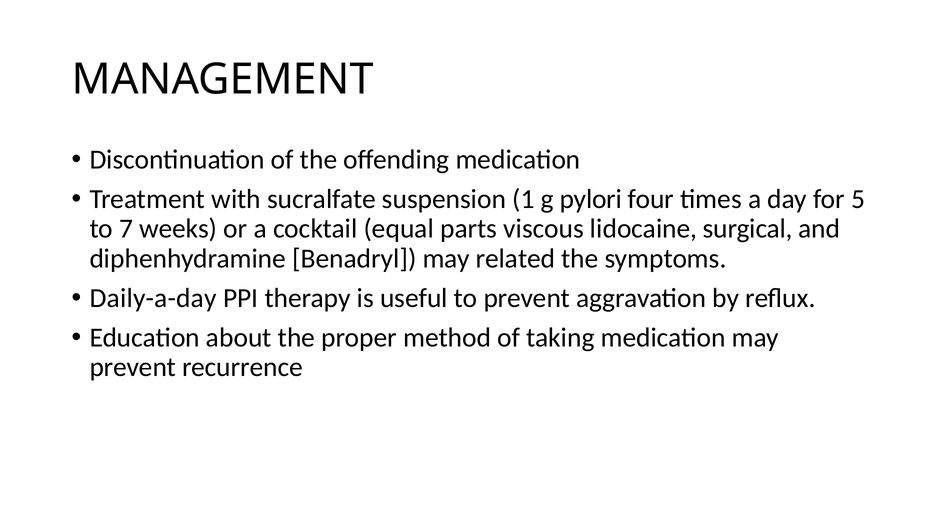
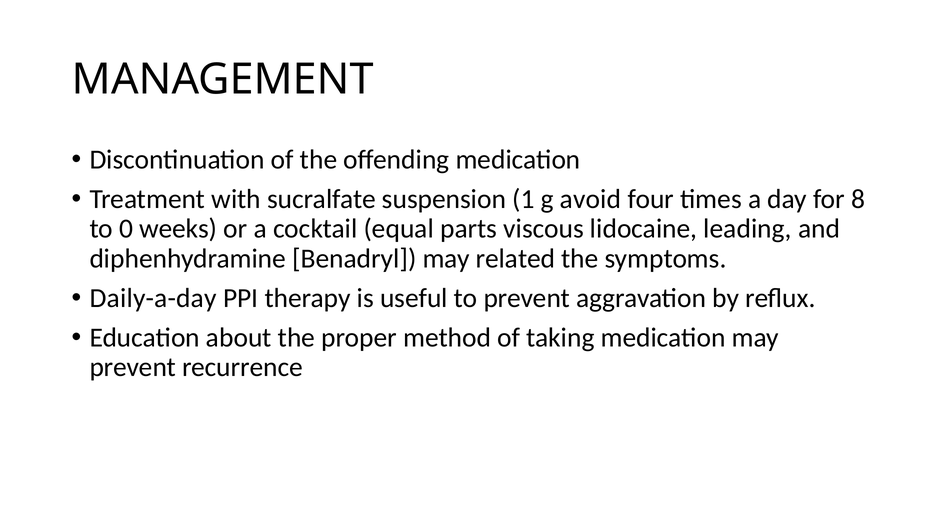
pylori: pylori -> avoid
5: 5 -> 8
7: 7 -> 0
surgical: surgical -> leading
